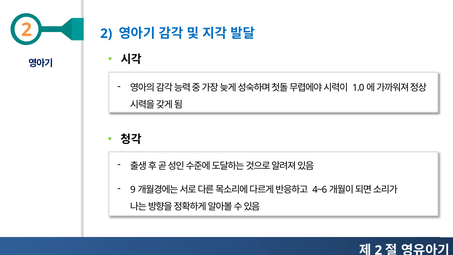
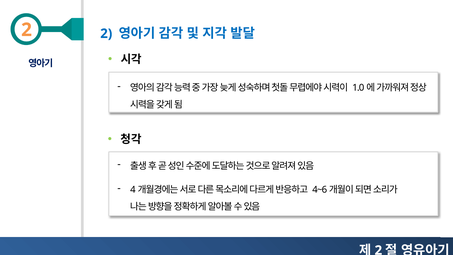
9: 9 -> 4
